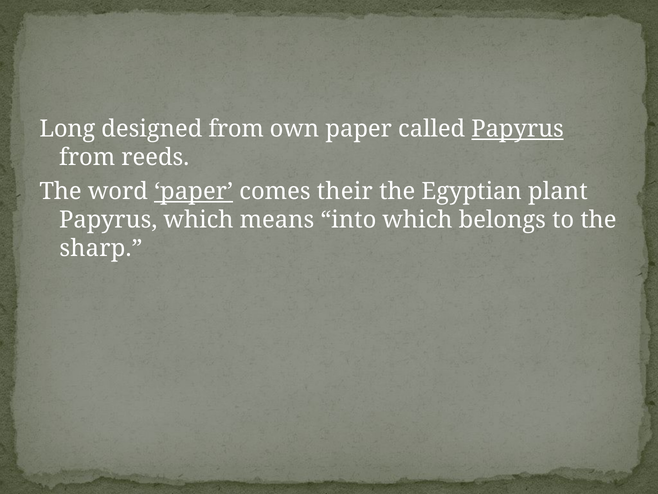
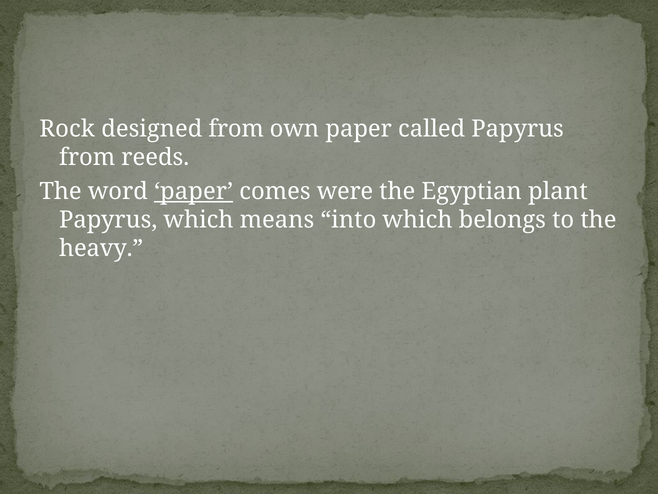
Long: Long -> Rock
Papyrus at (518, 129) underline: present -> none
their: their -> were
sharp: sharp -> heavy
